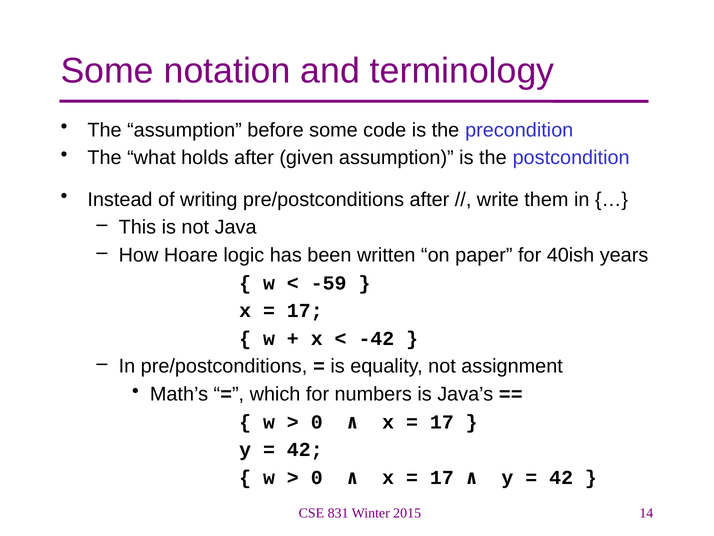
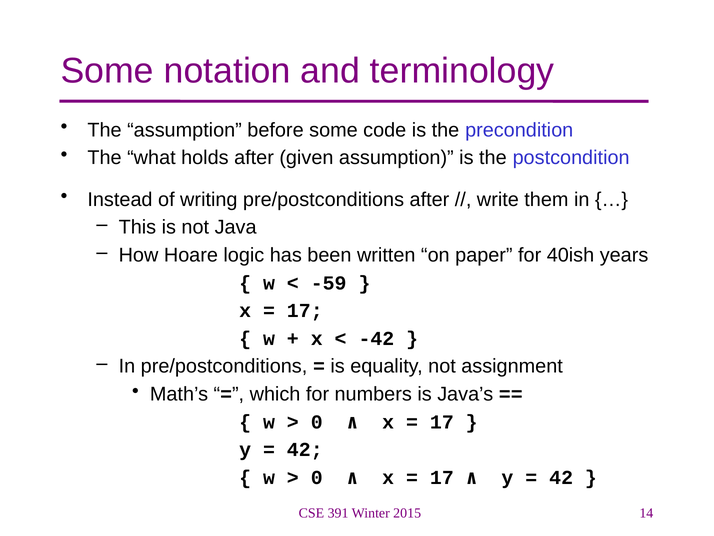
831: 831 -> 391
